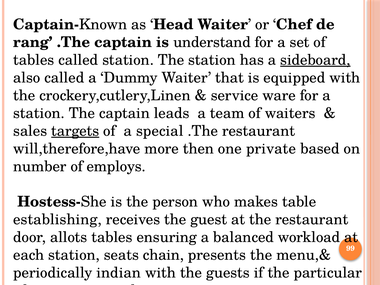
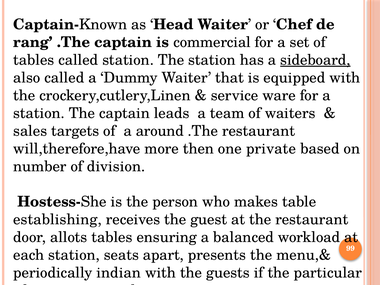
understand: understand -> commercial
targets underline: present -> none
special: special -> around
employs: employs -> division
chain: chain -> apart
